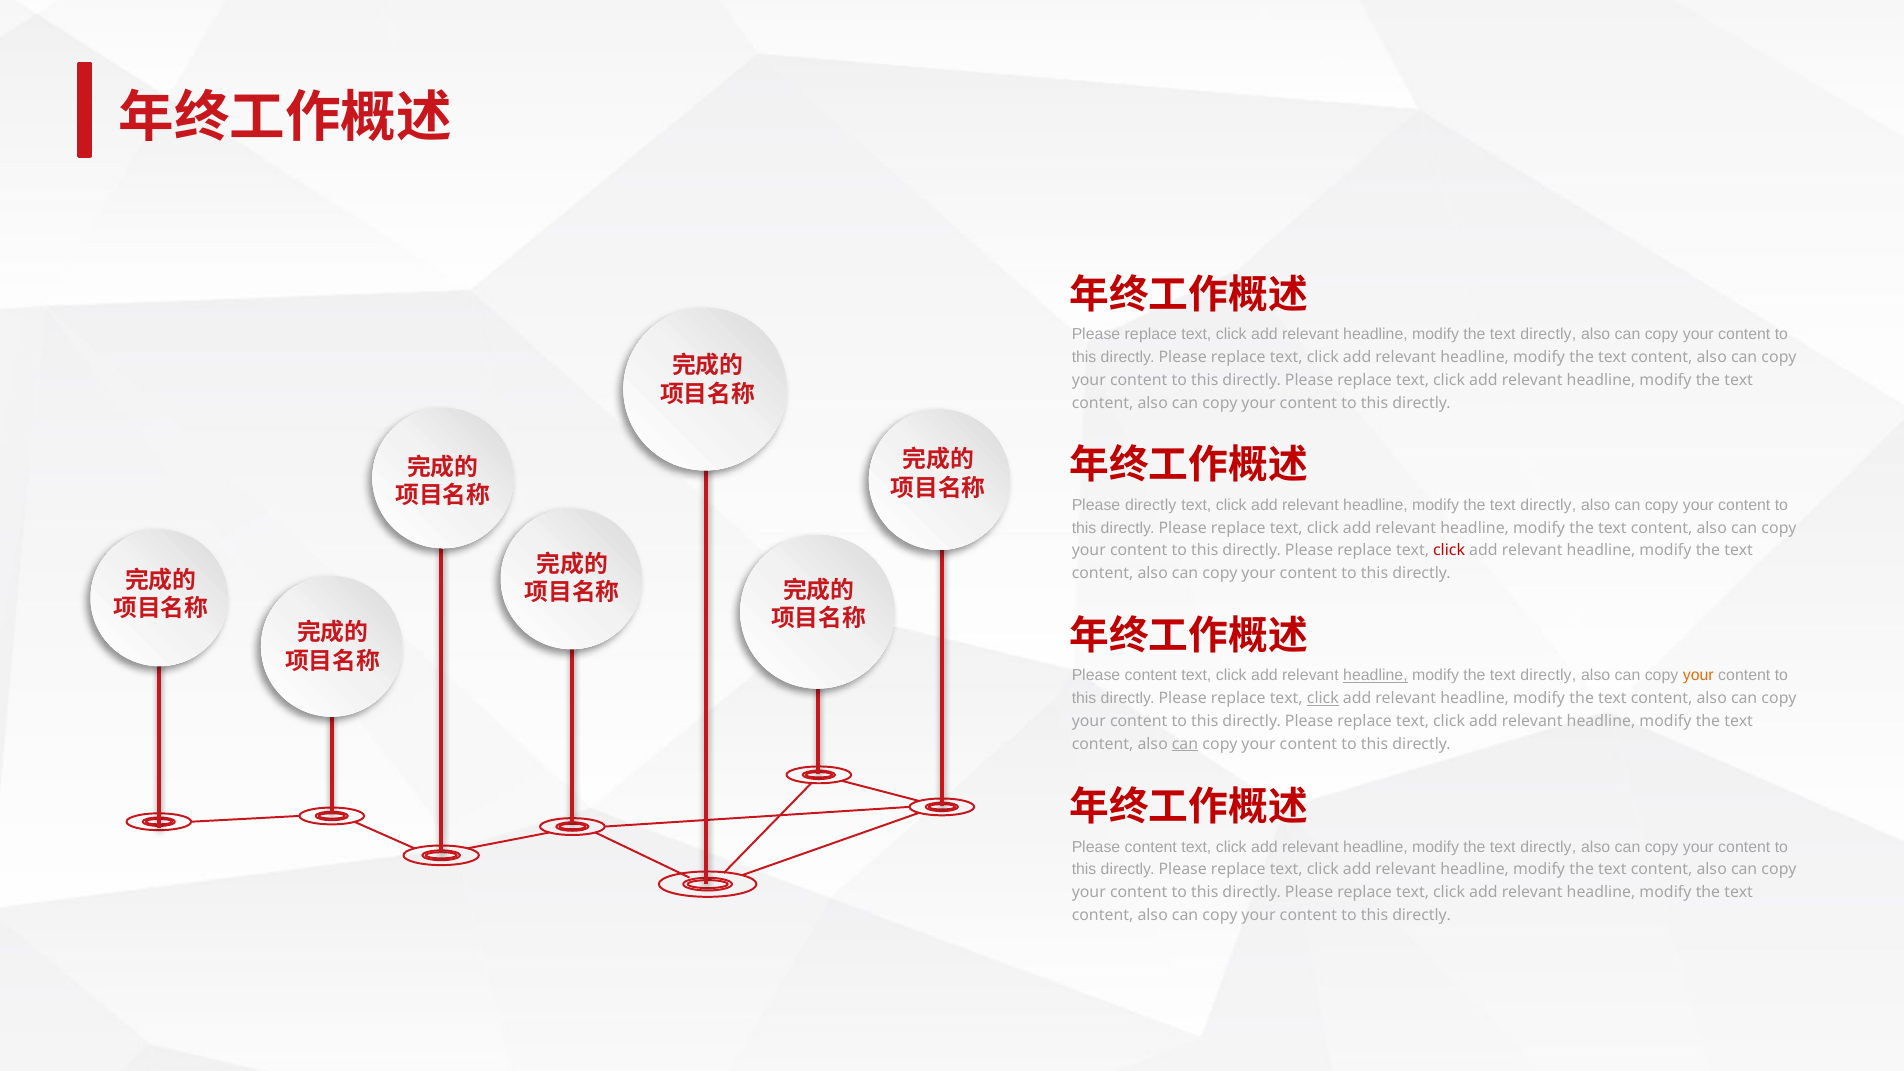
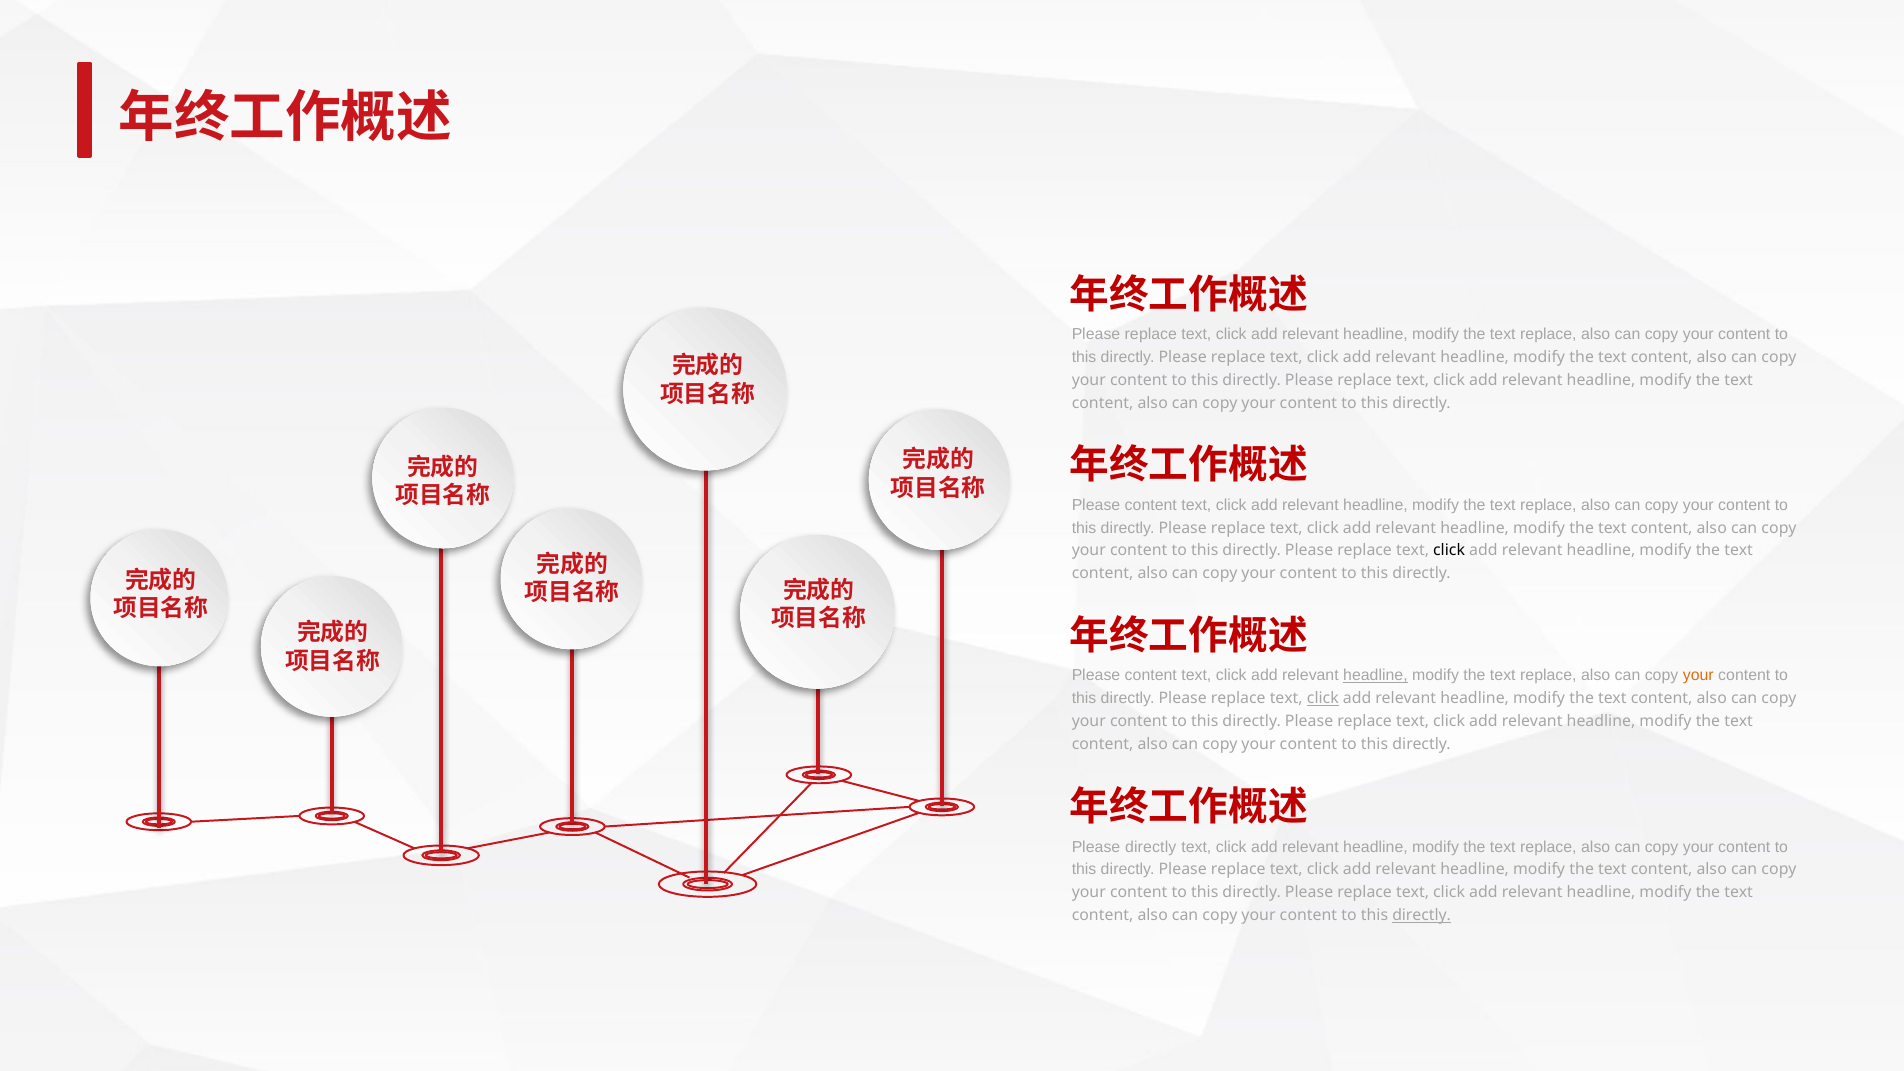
directly at (1548, 335): directly -> replace
directly at (1151, 505): directly -> content
directly at (1548, 505): directly -> replace
click at (1449, 551) colour: red -> black
directly at (1548, 675): directly -> replace
can at (1185, 744) underline: present -> none
content at (1151, 847): content -> directly
directly at (1548, 847): directly -> replace
directly at (1422, 915) underline: none -> present
